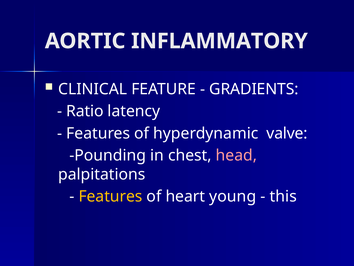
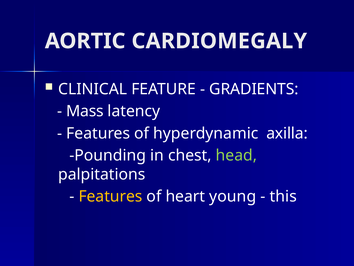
INFLAMMATORY: INFLAMMATORY -> CARDIOMEGALY
Ratio: Ratio -> Mass
valve: valve -> axilla
head colour: pink -> light green
